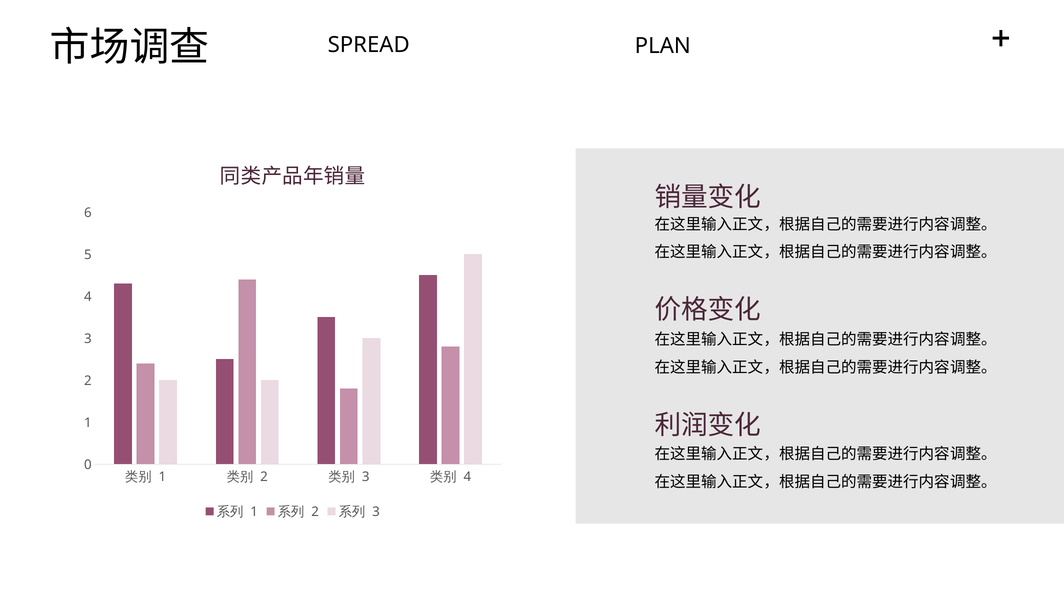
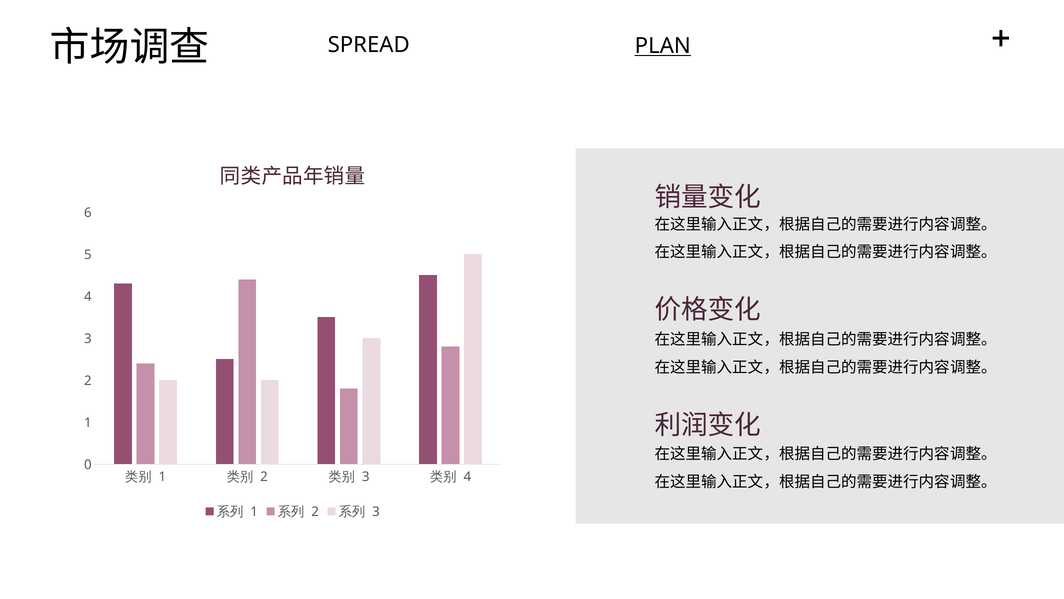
PLAN underline: none -> present
